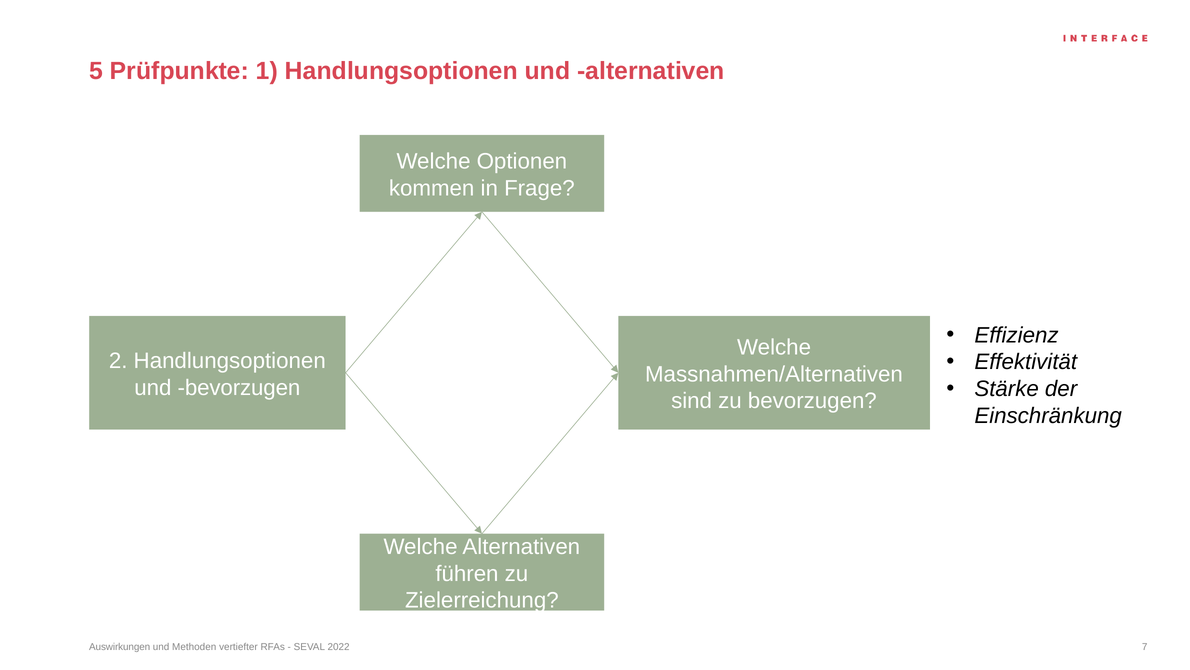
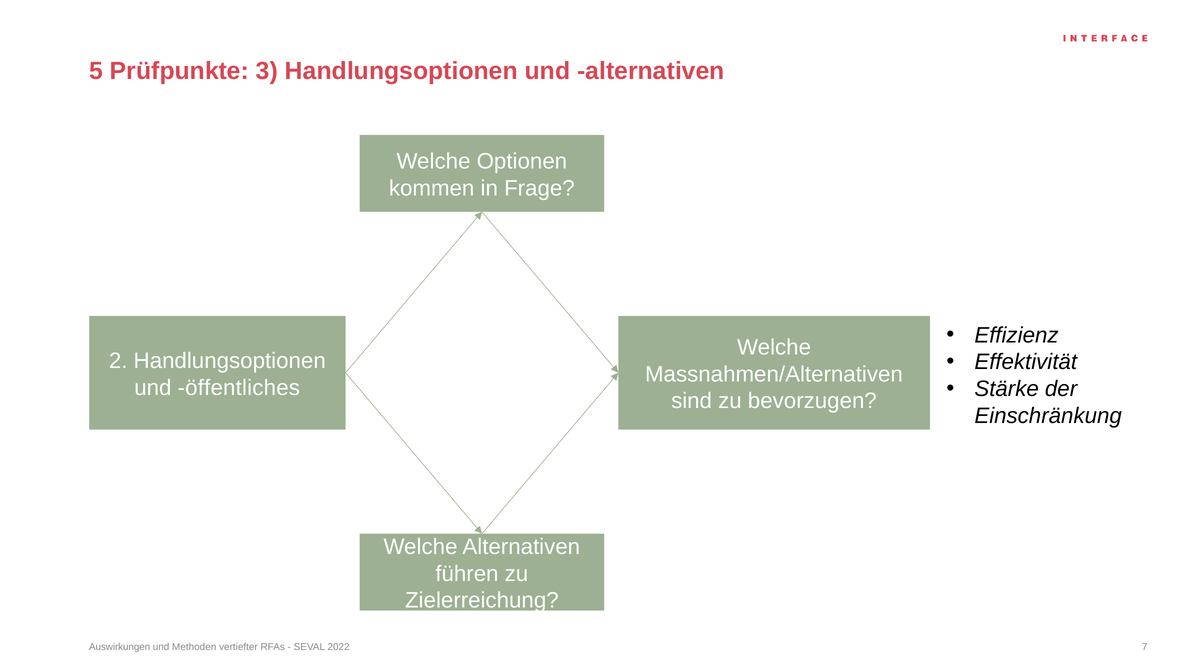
1: 1 -> 3
und bevorzugen: bevorzugen -> öffentliches
